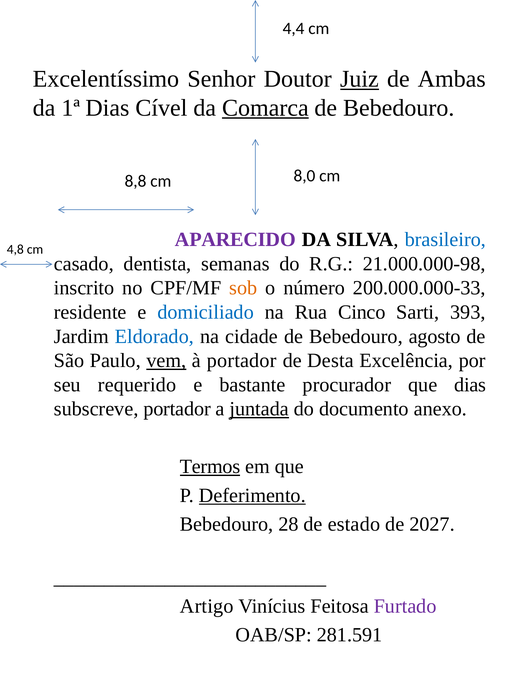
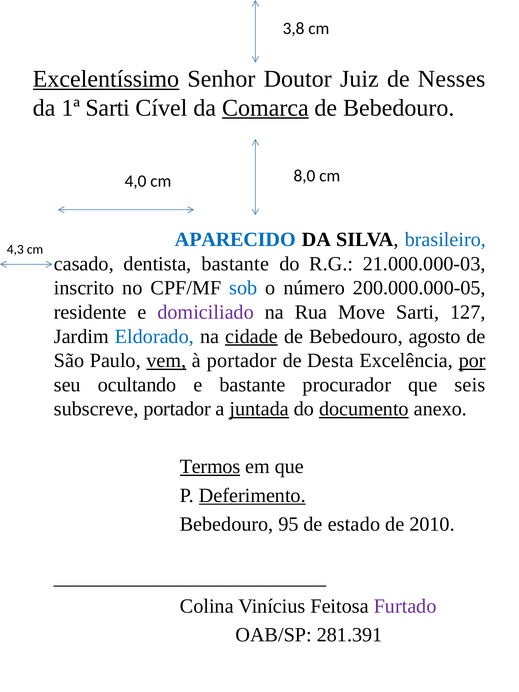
4,4: 4,4 -> 3,8
Excelentíssimo underline: none -> present
Juiz underline: present -> none
Ambas: Ambas -> Nesses
1ª Dias: Dias -> Sarti
8,8: 8,8 -> 4,0
APARECIDO colour: purple -> blue
4,8: 4,8 -> 4,3
dentista semanas: semanas -> bastante
21.000.000-98: 21.000.000-98 -> 21.000.000-03
sob colour: orange -> blue
200.000.000-33: 200.000.000-33 -> 200.000.000-05
domiciliado colour: blue -> purple
Cinco: Cinco -> Move
393: 393 -> 127
cidade underline: none -> present
por underline: none -> present
requerido: requerido -> ocultando
que dias: dias -> seis
documento underline: none -> present
28: 28 -> 95
2027: 2027 -> 2010
Artigo: Artigo -> Colina
281.591: 281.591 -> 281.391
